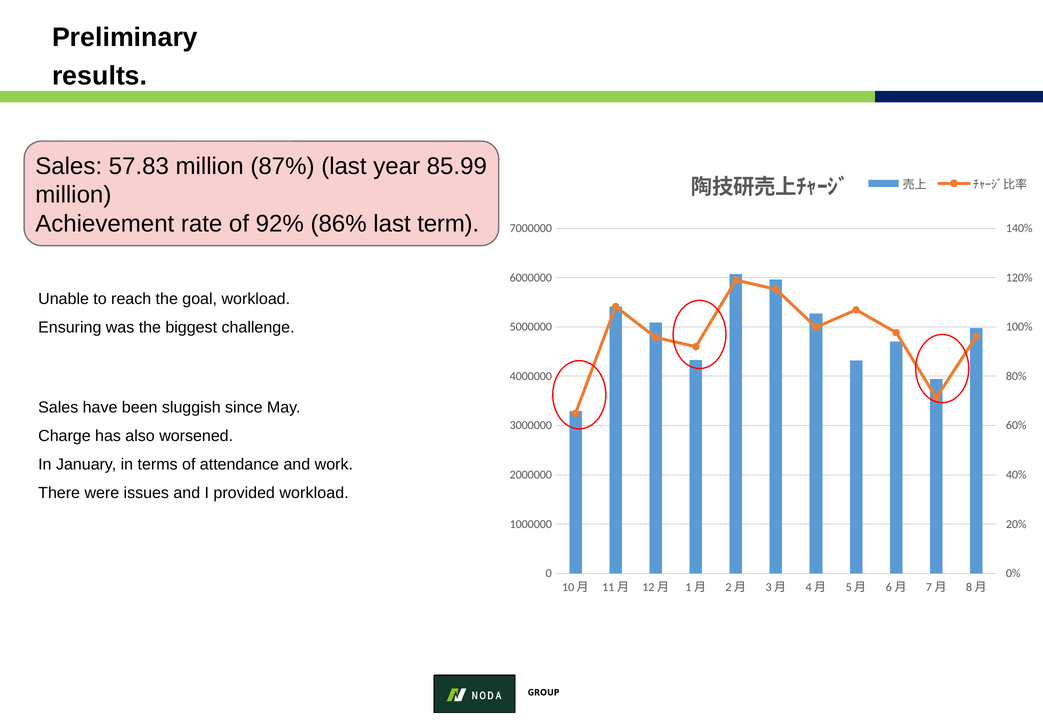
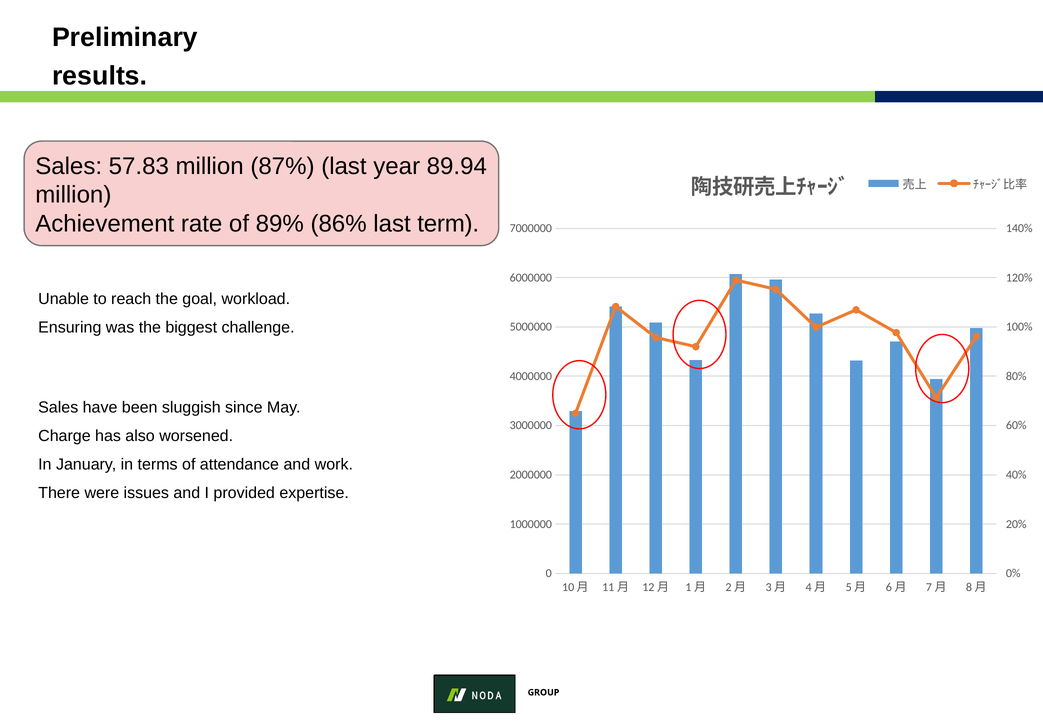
85.99: 85.99 -> 89.94
92%: 92% -> 89%
provided workload: workload -> expertise
